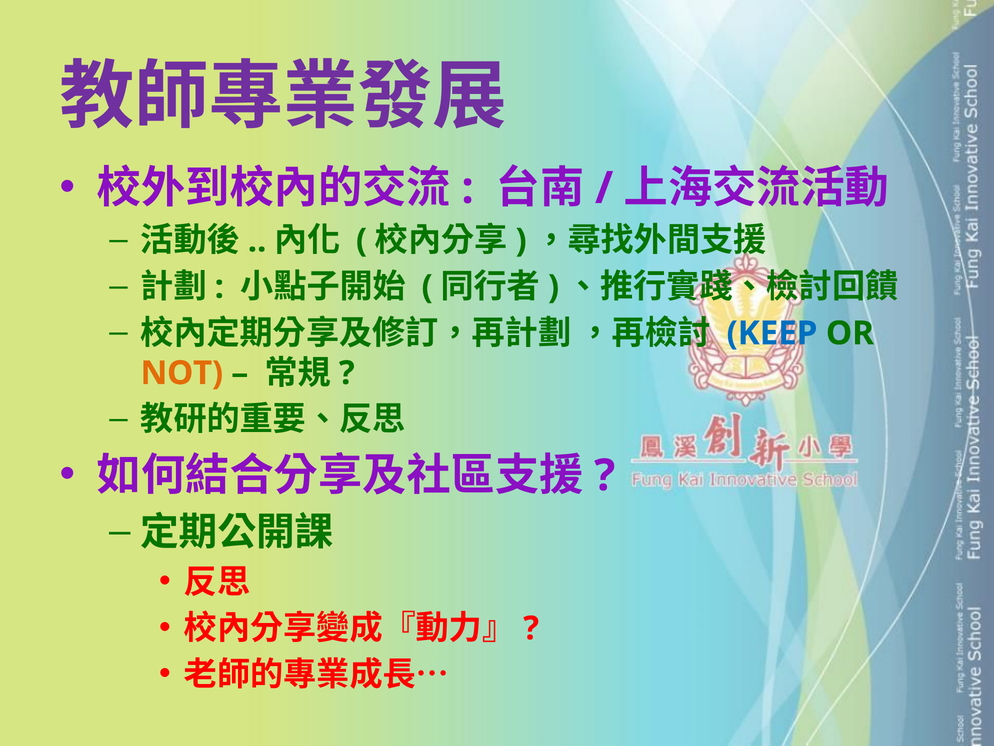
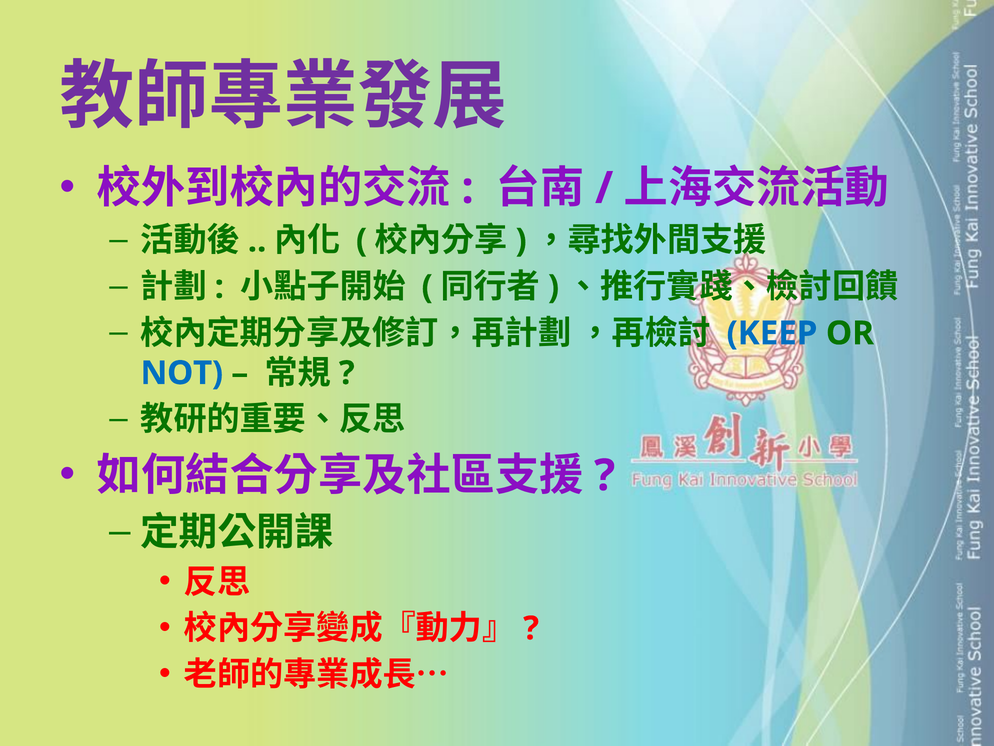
NOT colour: orange -> blue
